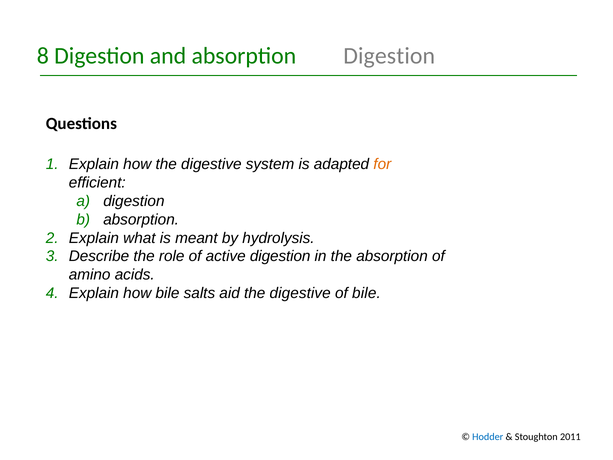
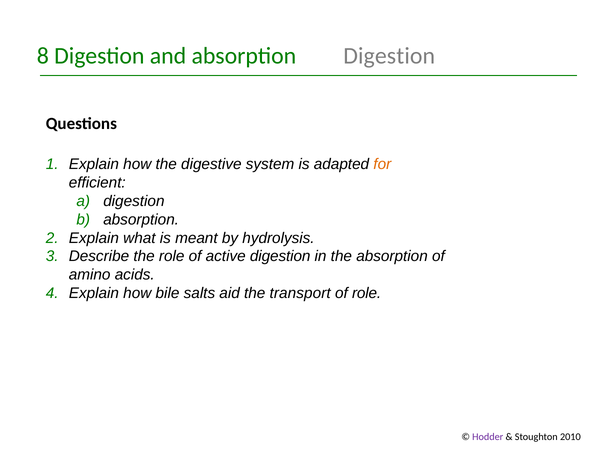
aid the digestive: digestive -> transport
of bile: bile -> role
Hodder colour: blue -> purple
2011: 2011 -> 2010
